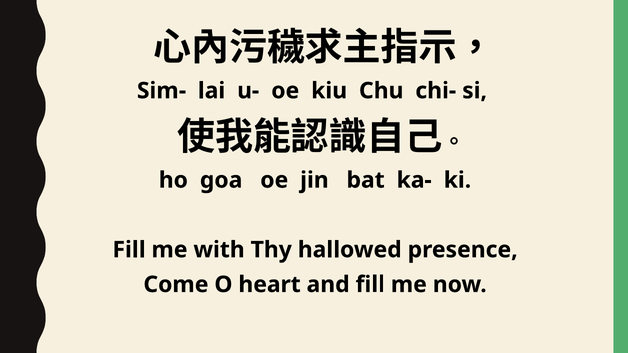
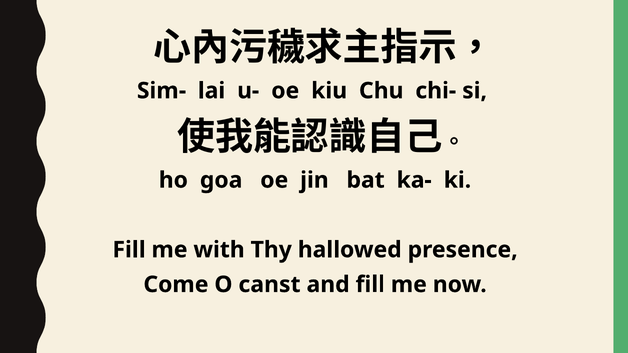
heart: heart -> canst
